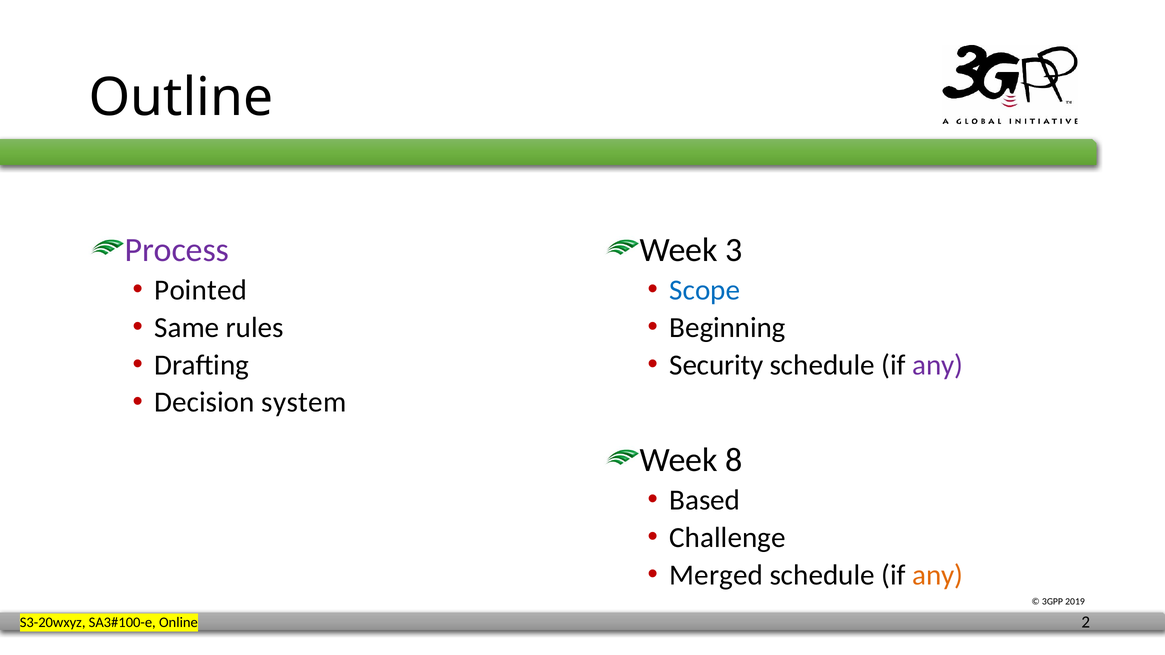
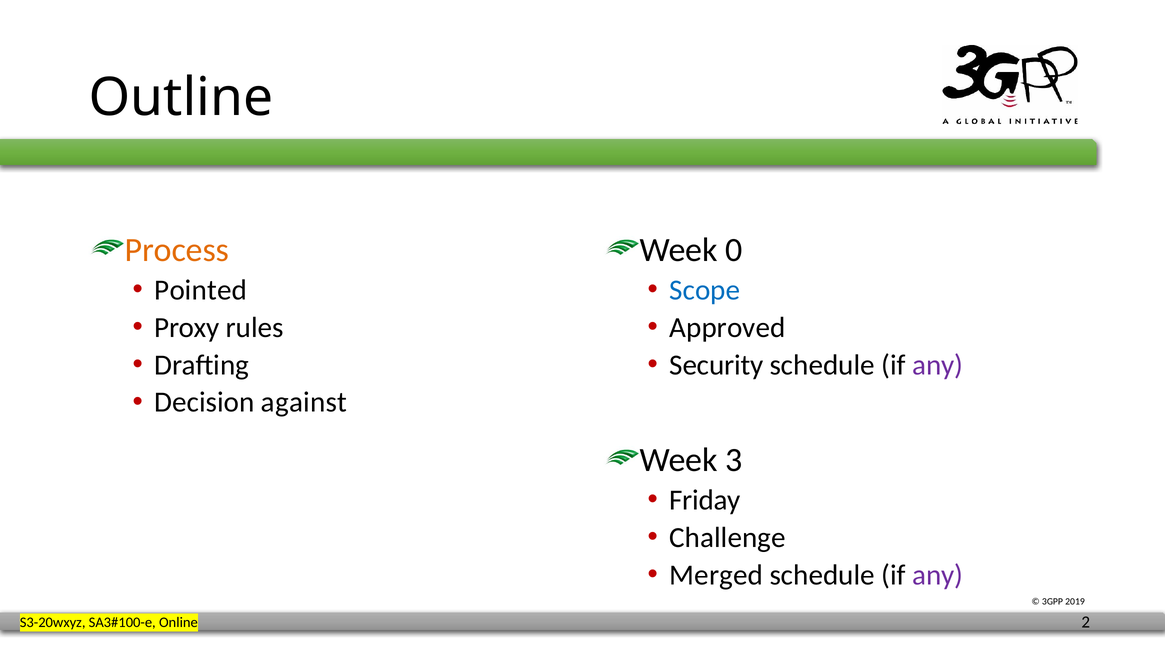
Process colour: purple -> orange
3: 3 -> 0
Same: Same -> Proxy
Beginning: Beginning -> Approved
system: system -> against
8: 8 -> 3
Based: Based -> Friday
any at (938, 575) colour: orange -> purple
